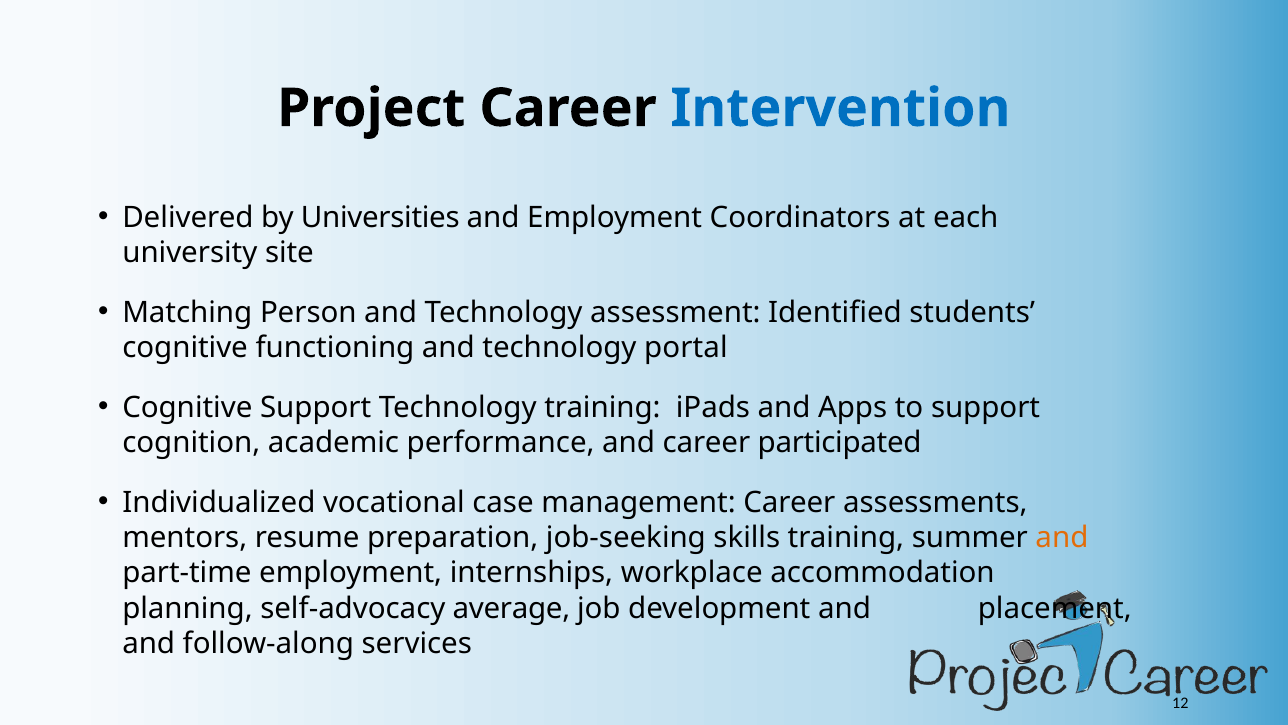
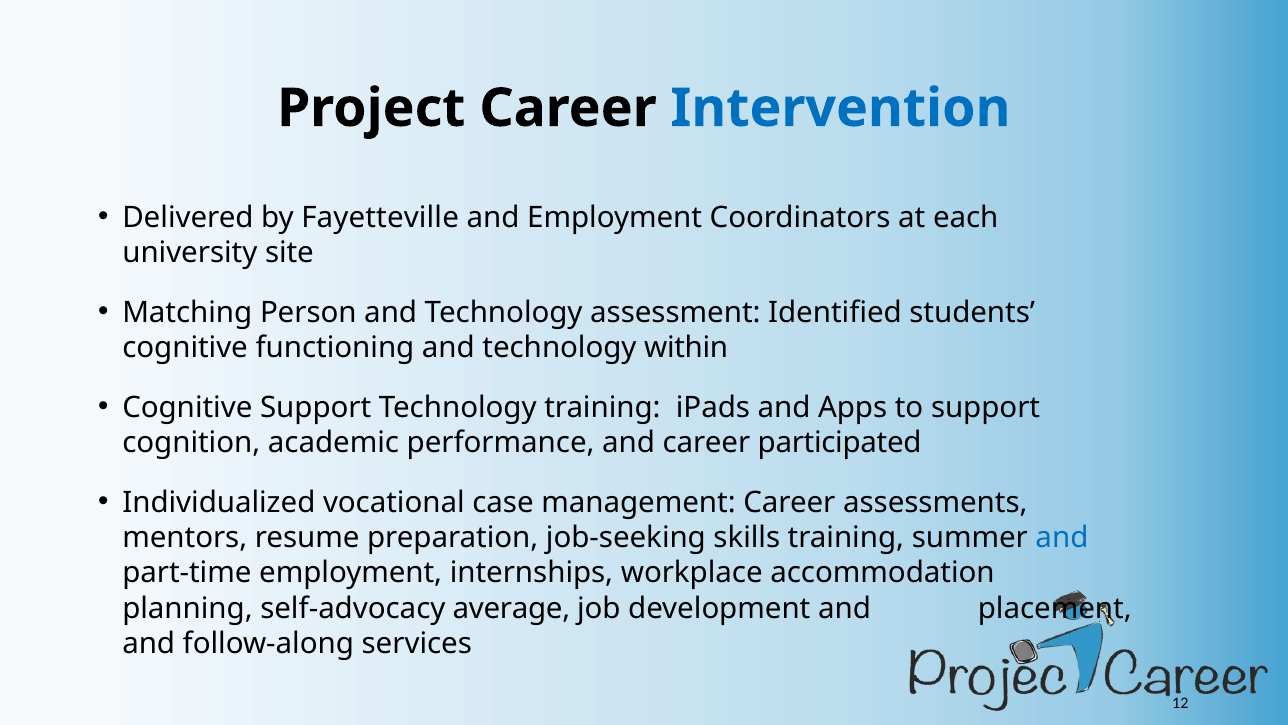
Universities: Universities -> Fayetteville
portal: portal -> within
and at (1062, 537) colour: orange -> blue
